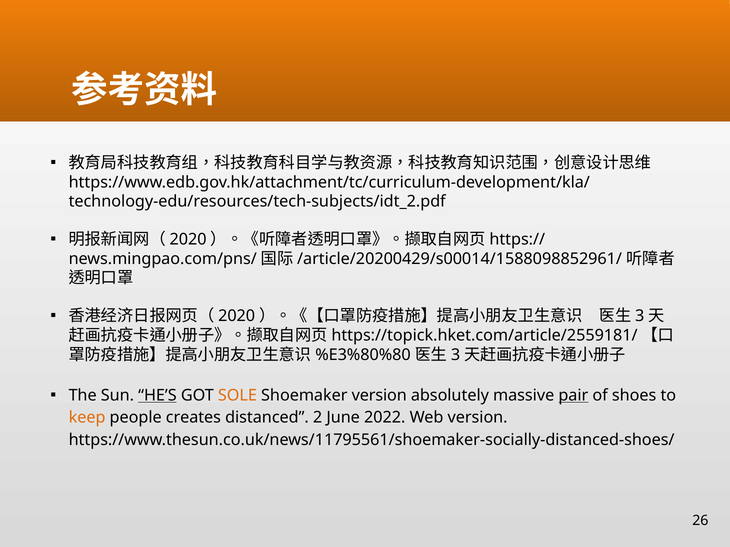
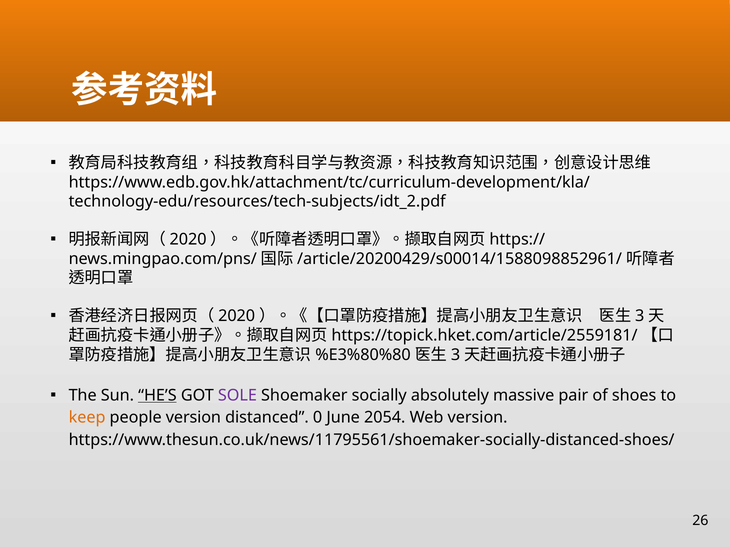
SOLE colour: orange -> purple
Shoemaker version: version -> socially
pair underline: present -> none
people creates: creates -> version
2: 2 -> 0
2022: 2022 -> 2054
